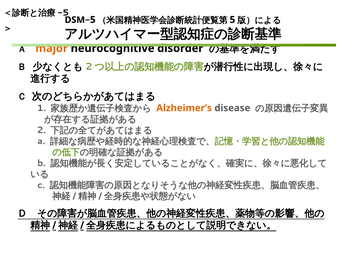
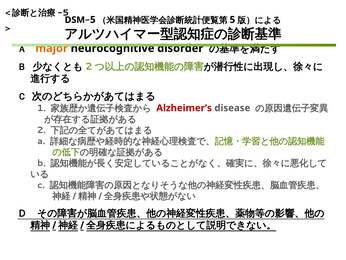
Alzheimer’s colour: orange -> red
